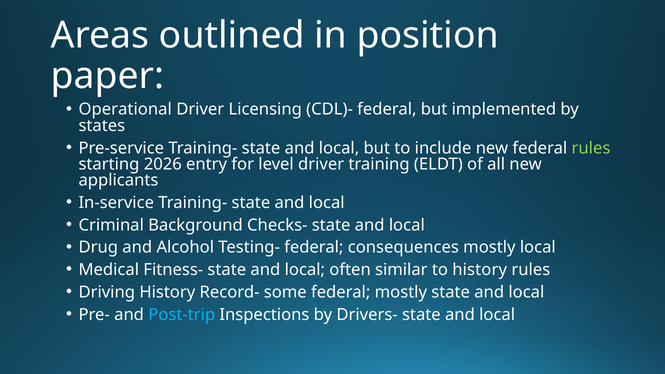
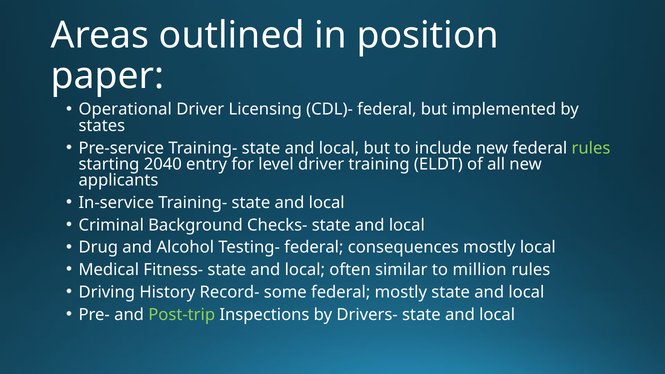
2026: 2026 -> 2040
to history: history -> million
Post-trip colour: light blue -> light green
